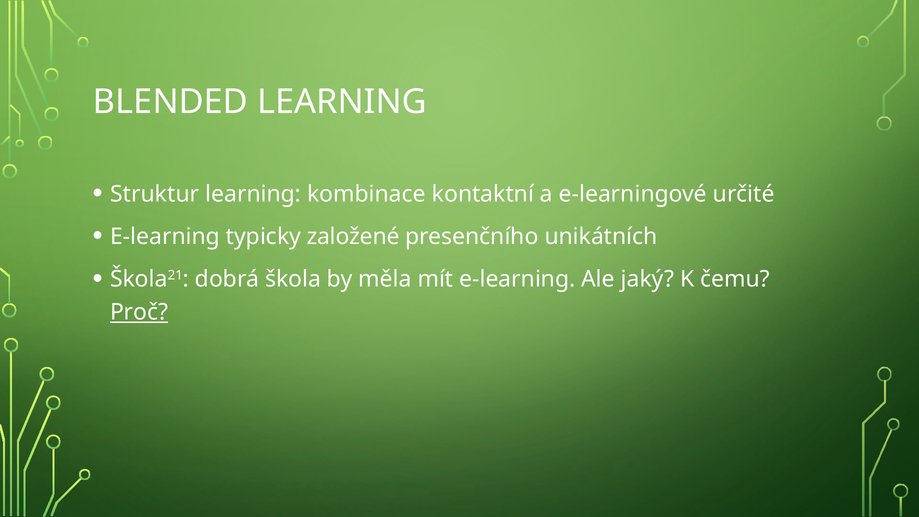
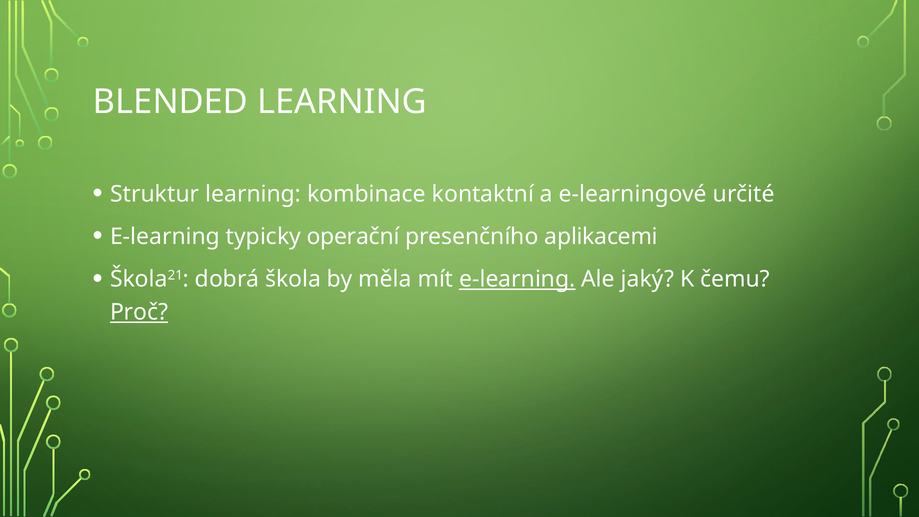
založené: založené -> operační
unikátních: unikátních -> aplikacemi
e-learning at (517, 279) underline: none -> present
